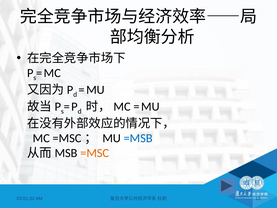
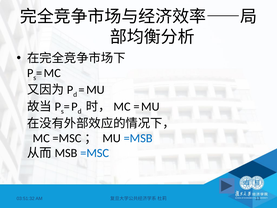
=MSC colour: orange -> blue
